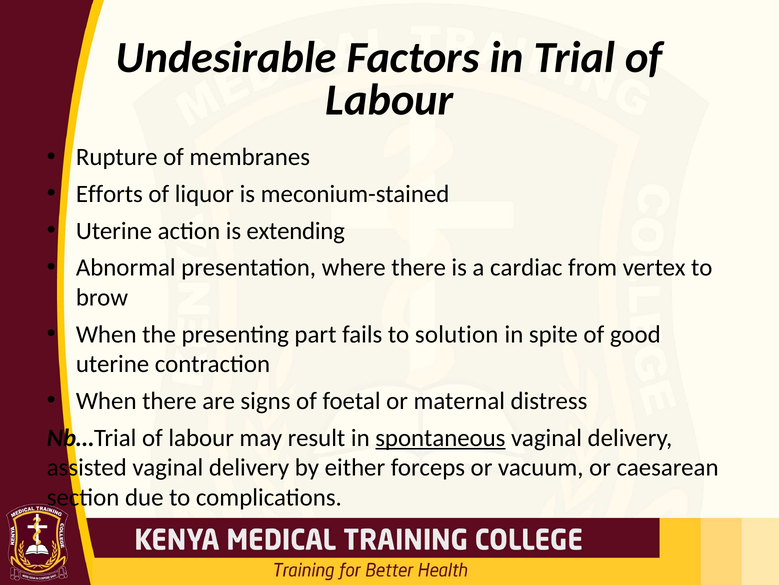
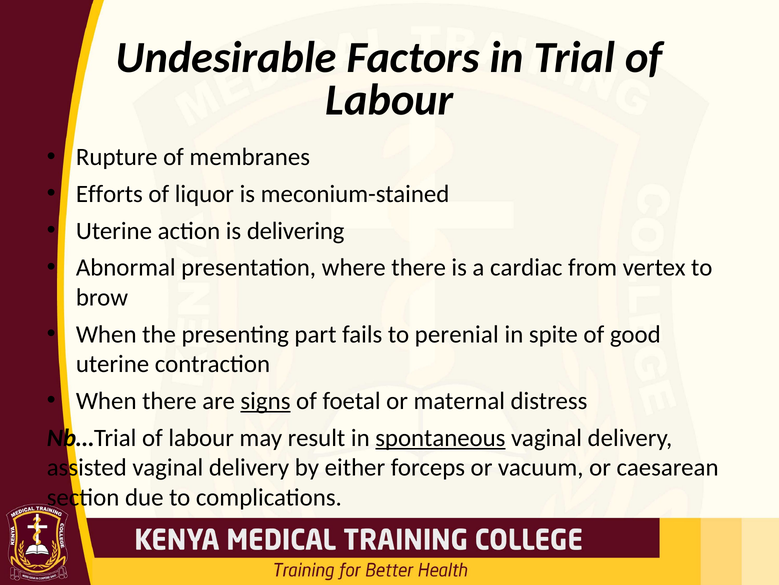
extending: extending -> delivering
solution: solution -> perenial
signs underline: none -> present
